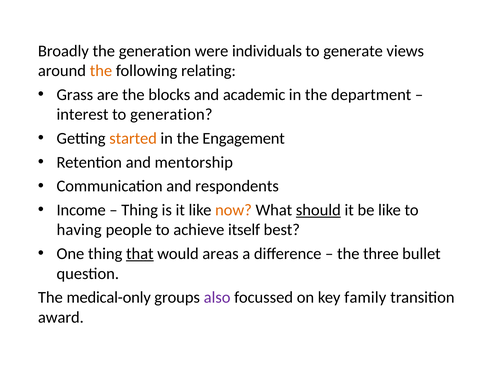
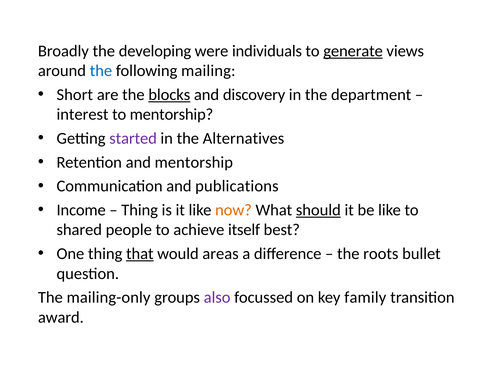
the generation: generation -> developing
generate underline: none -> present
the at (101, 71) colour: orange -> blue
relating: relating -> mailing
Grass: Grass -> Short
blocks underline: none -> present
academic: academic -> discovery
to generation: generation -> mentorship
started colour: orange -> purple
Engagement: Engagement -> Alternatives
respondents: respondents -> publications
having: having -> shared
three: three -> roots
medical-only: medical-only -> mailing-only
